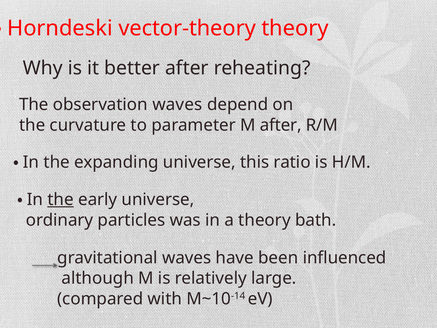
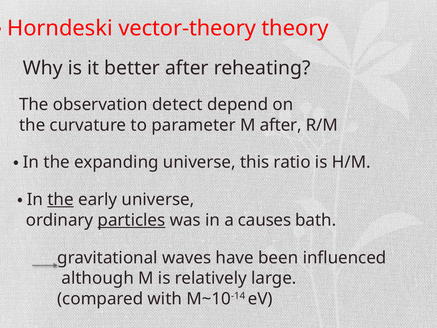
observation waves: waves -> detect
particles underline: none -> present
a theory: theory -> causes
